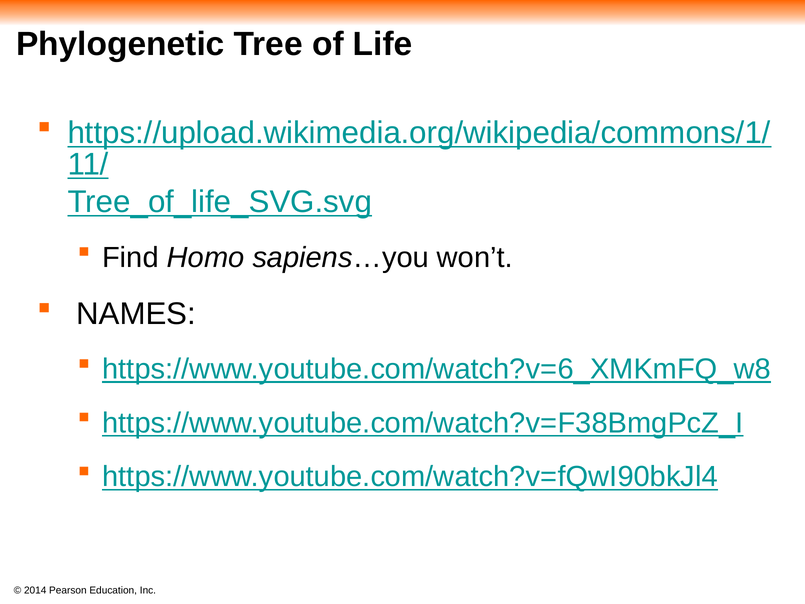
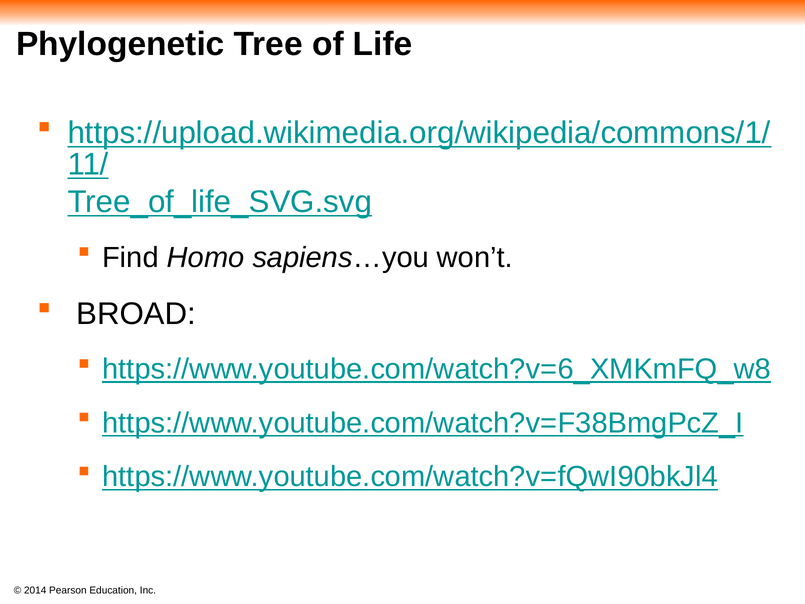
NAMES: NAMES -> BROAD
